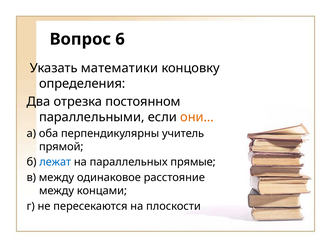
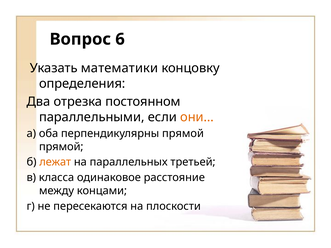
перпендикулярны учитель: учитель -> прямой
лежат colour: blue -> orange
прямые: прямые -> третьей
в между: между -> класса
